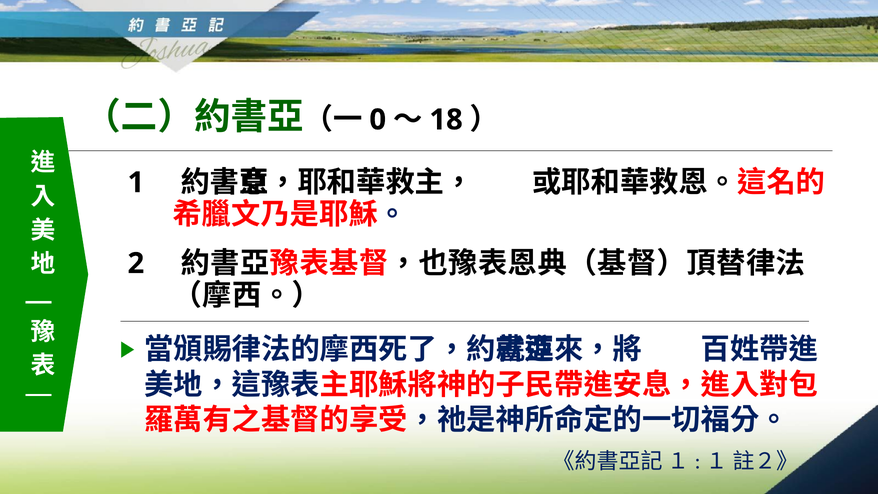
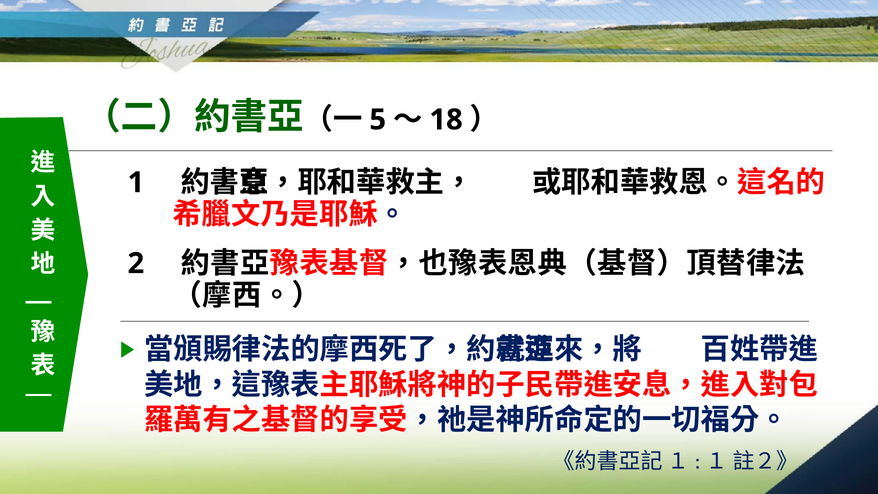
0: 0 -> 5
